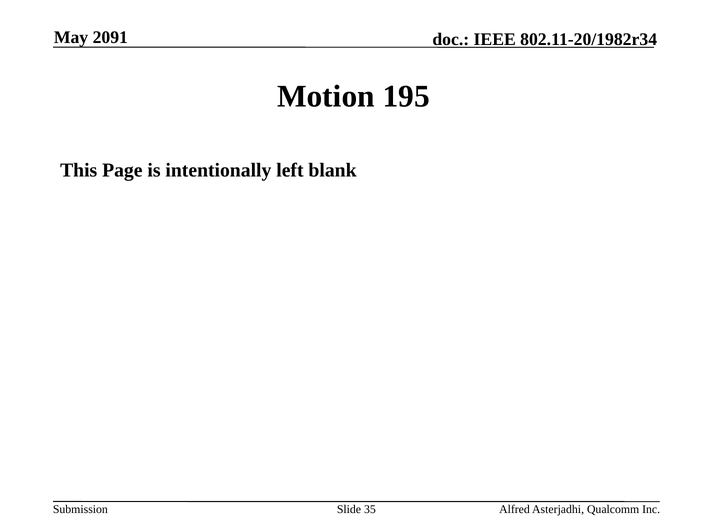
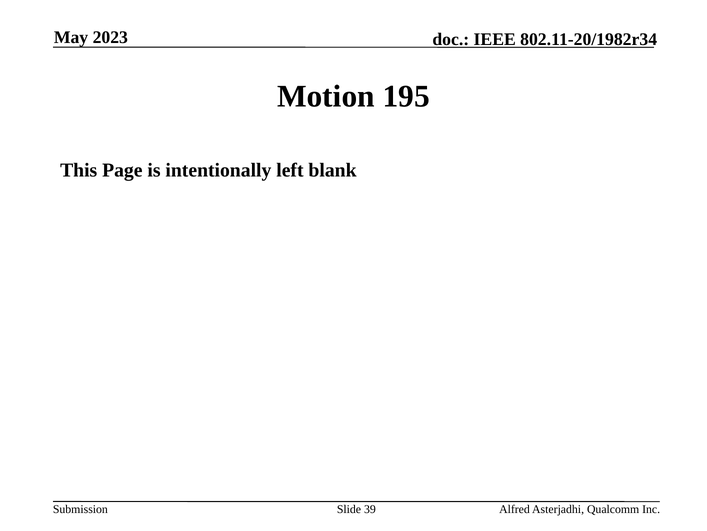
2091: 2091 -> 2023
35: 35 -> 39
